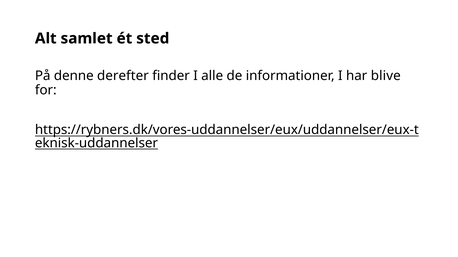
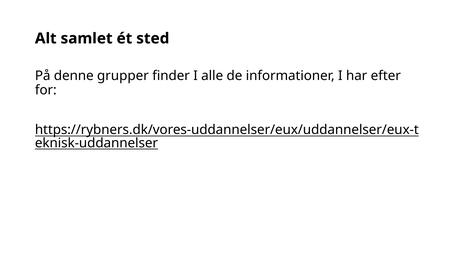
derefter: derefter -> grupper
blive: blive -> efter
